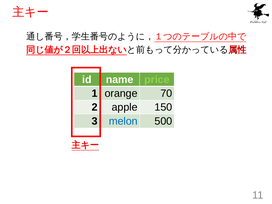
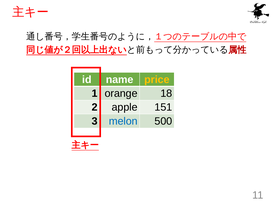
price colour: light green -> yellow
70: 70 -> 18
150: 150 -> 151
